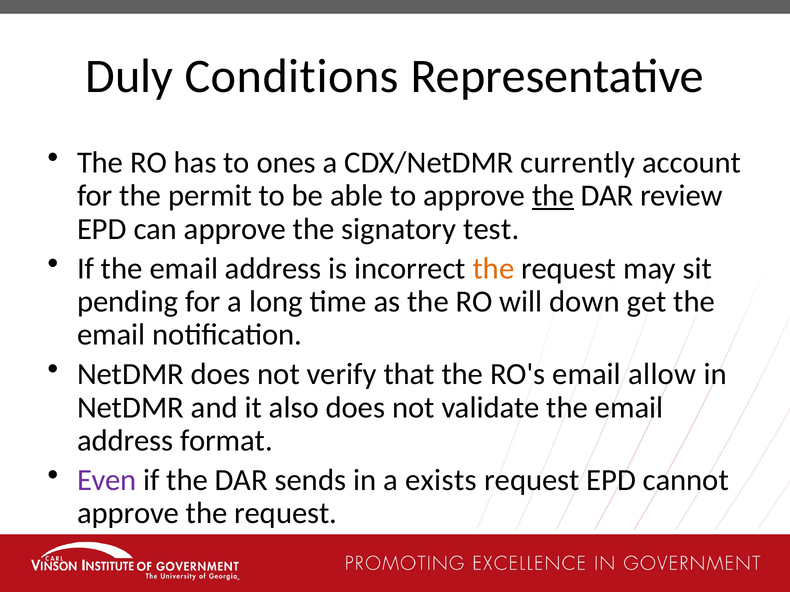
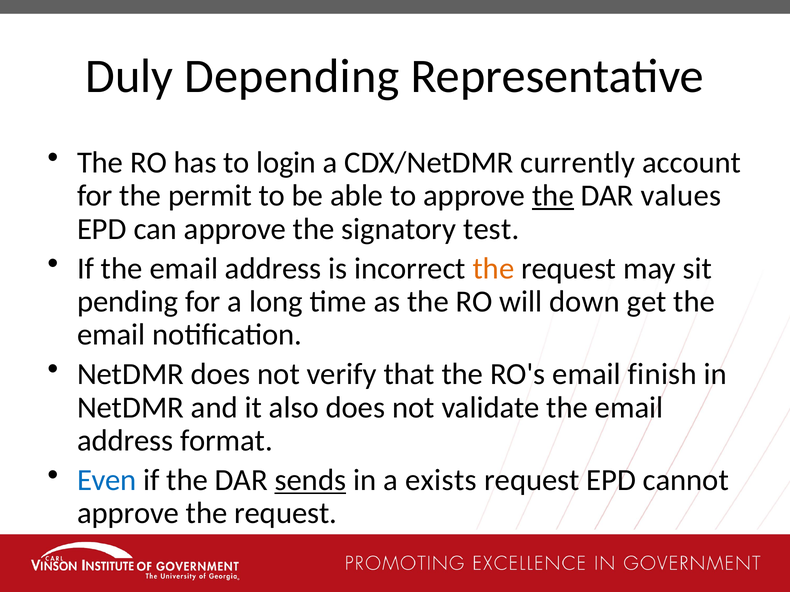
Conditions: Conditions -> Depending
ones: ones -> login
review: review -> values
allow: allow -> finish
Even colour: purple -> blue
sends underline: none -> present
